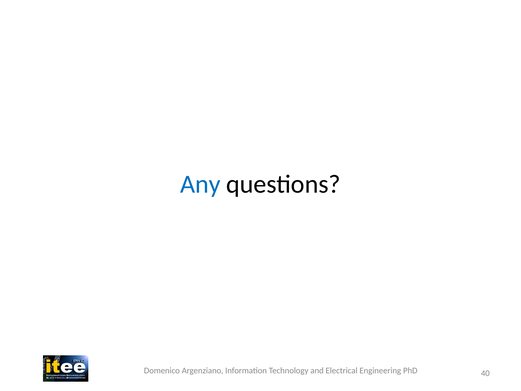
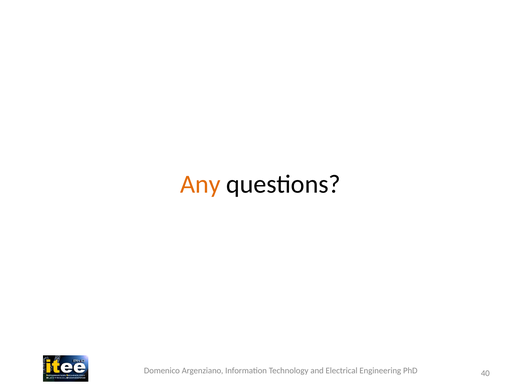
Any colour: blue -> orange
